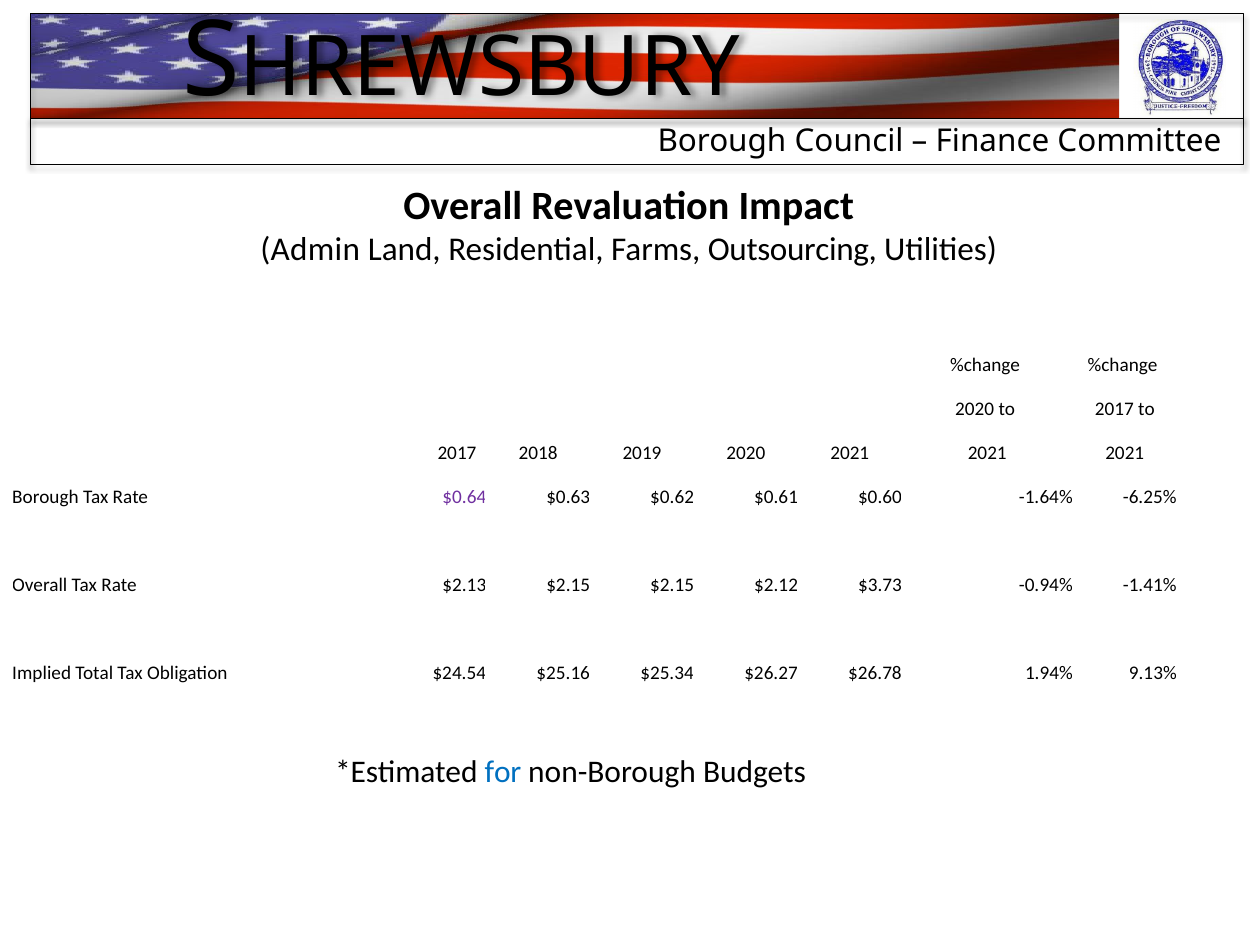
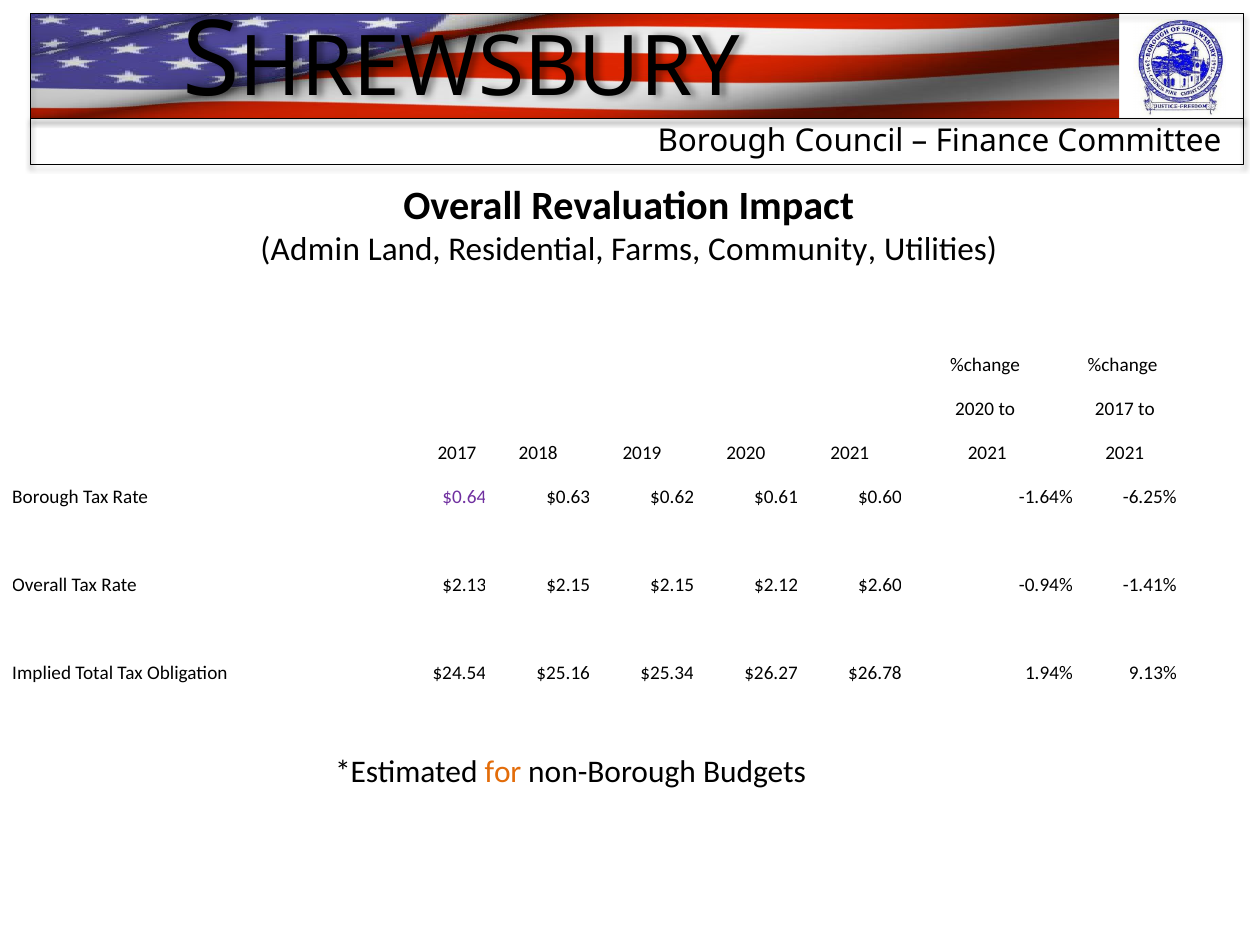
Outsourcing: Outsourcing -> Community
$3.73: $3.73 -> $2.60
for colour: blue -> orange
